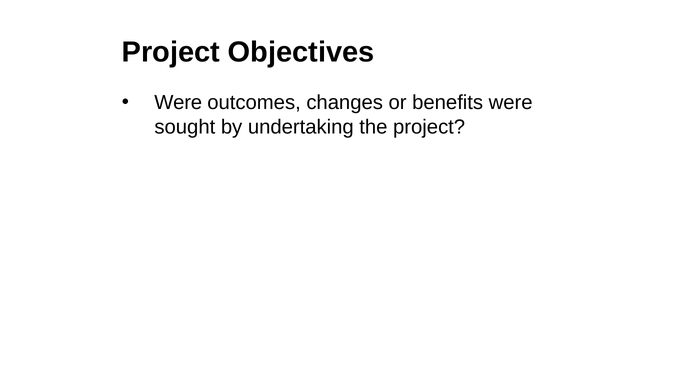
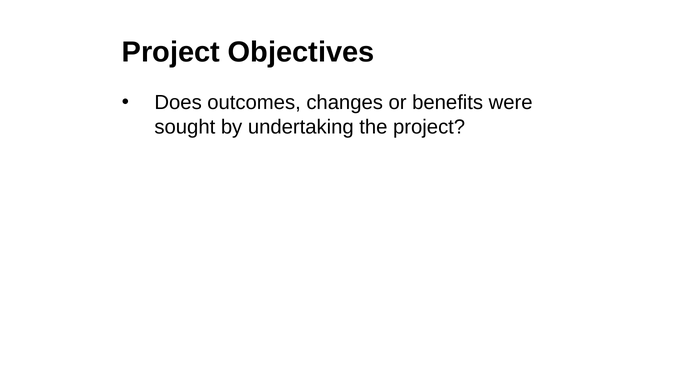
Were at (178, 103): Were -> Does
